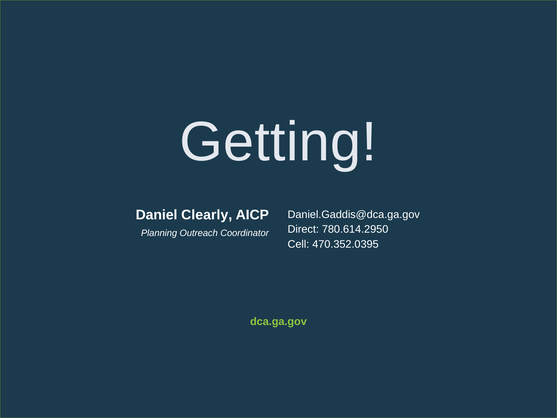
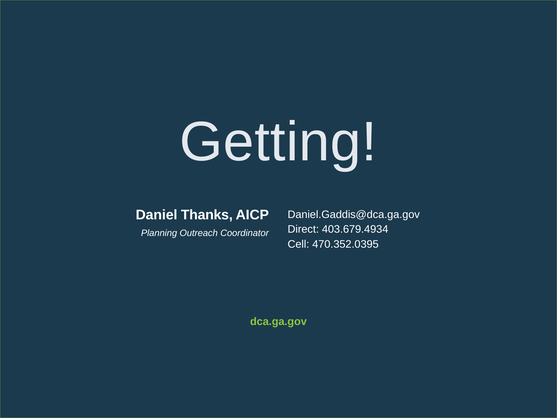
Clearly: Clearly -> Thanks
780.614.2950: 780.614.2950 -> 403.679.4934
